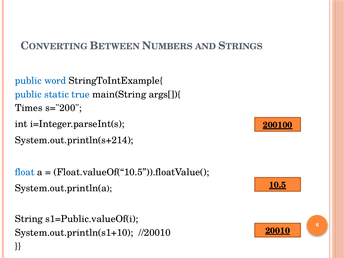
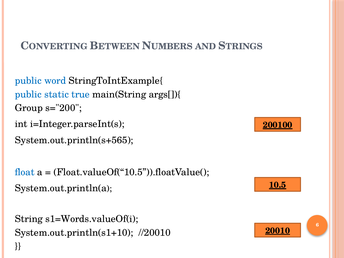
Times: Times -> Group
System.out.println(s+214: System.out.println(s+214 -> System.out.println(s+565
s1=Public.valueOf(i: s1=Public.valueOf(i -> s1=Words.valueOf(i
